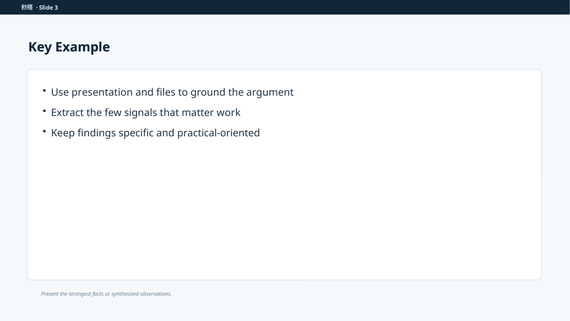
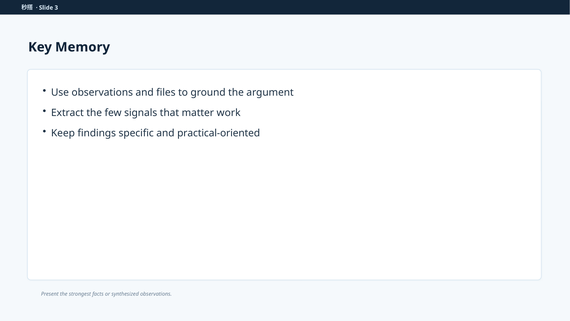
Example: Example -> Memory
Use presentation: presentation -> observations
